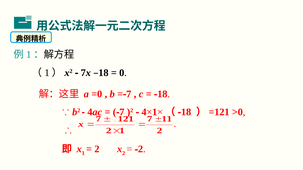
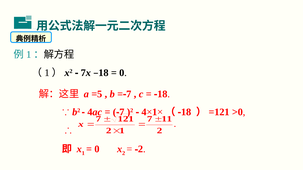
=0: =0 -> =5
2 at (97, 150): 2 -> 0
